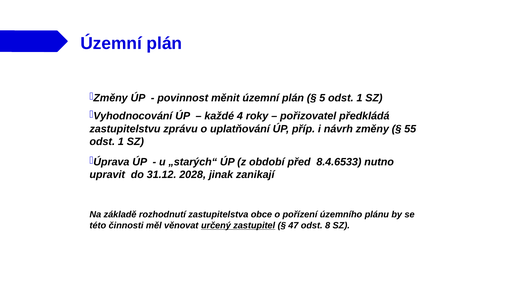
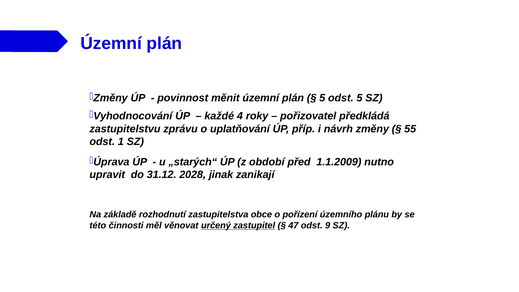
5 odst 1: 1 -> 5
8.4.6533: 8.4.6533 -> 1.1.2009
8: 8 -> 9
